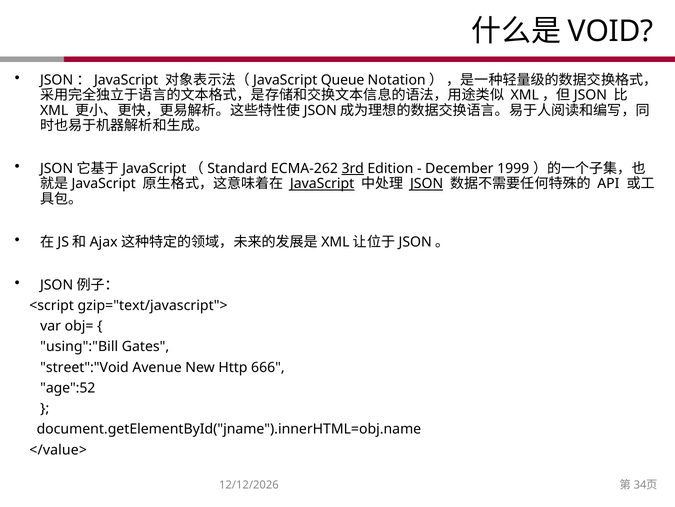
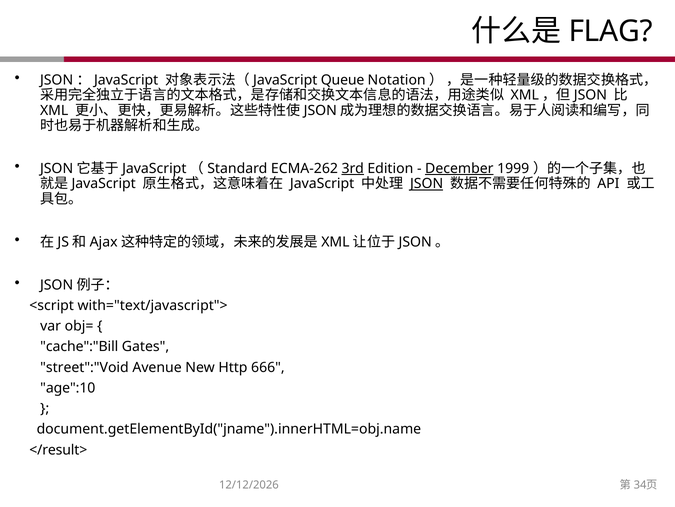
VOID: VOID -> FLAG
December underline: none -> present
JavaScript underline: present -> none
gzip="text/javascript">: gzip="text/javascript"> -> with="text/javascript">
using":"Bill: using":"Bill -> cache":"Bill
age":52: age":52 -> age":10
</value>: </value> -> </result>
